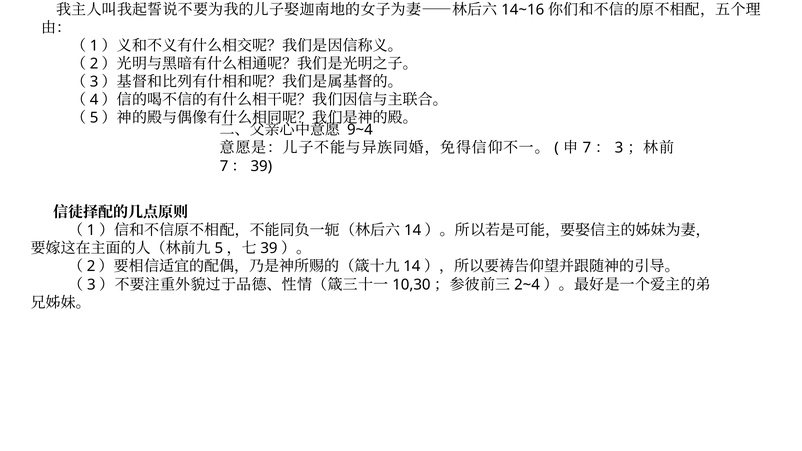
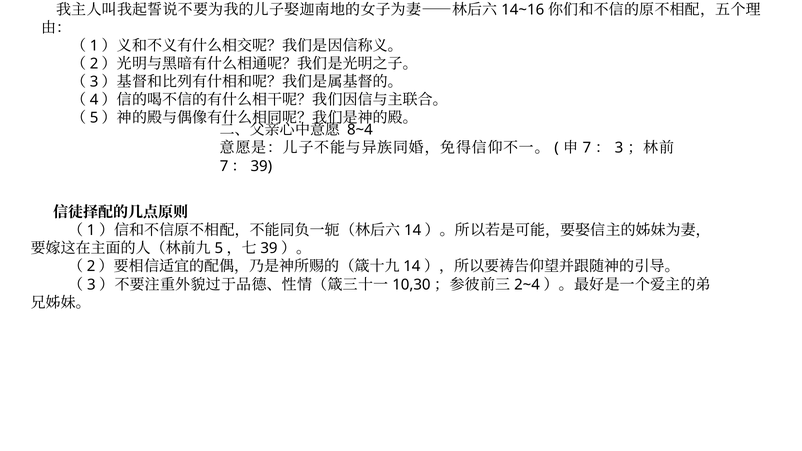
9~4: 9~4 -> 8~4
